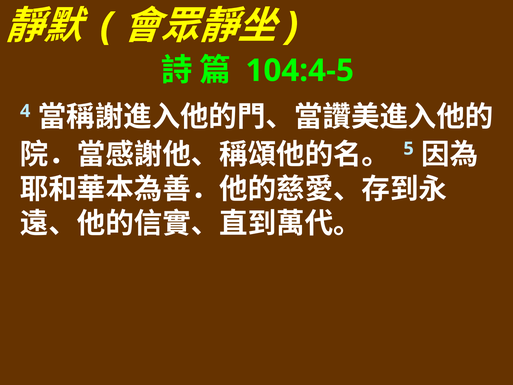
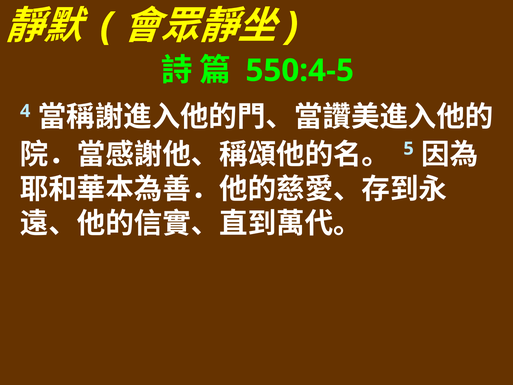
104:4-5: 104:4-5 -> 550:4-5
